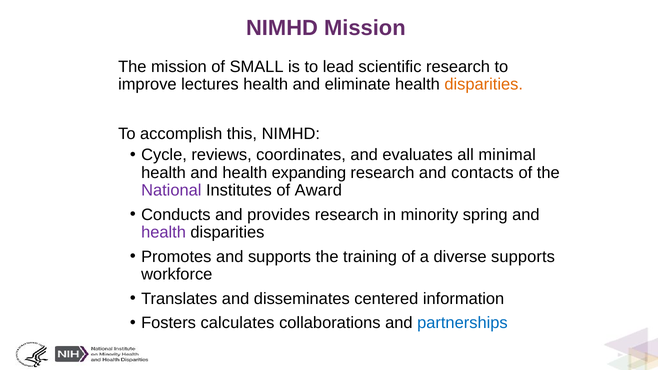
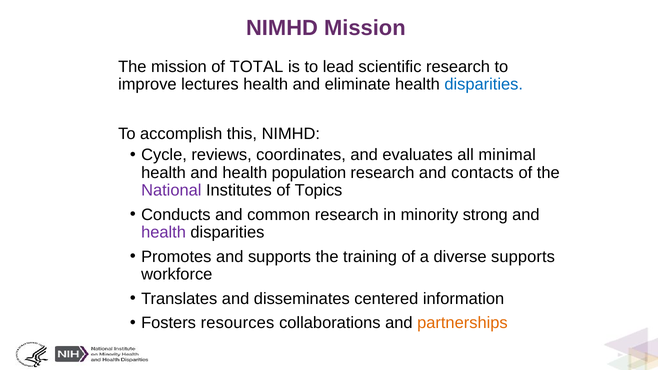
SMALL: SMALL -> TOTAL
disparities at (484, 84) colour: orange -> blue
expanding: expanding -> population
Award: Award -> Topics
provides: provides -> common
spring: spring -> strong
calculates: calculates -> resources
partnerships colour: blue -> orange
